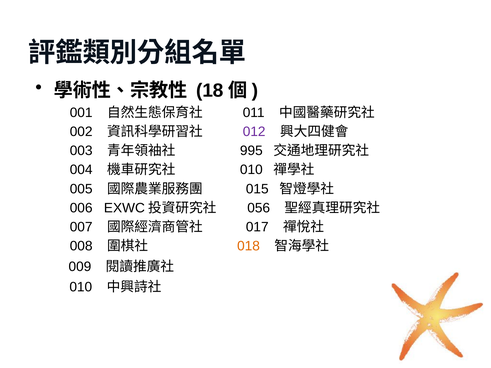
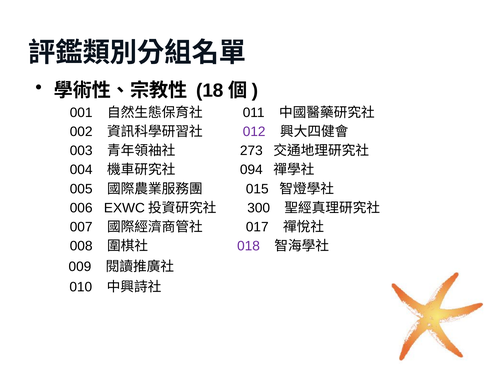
995: 995 -> 273
010 at (251, 170): 010 -> 094
056: 056 -> 300
018 colour: orange -> purple
